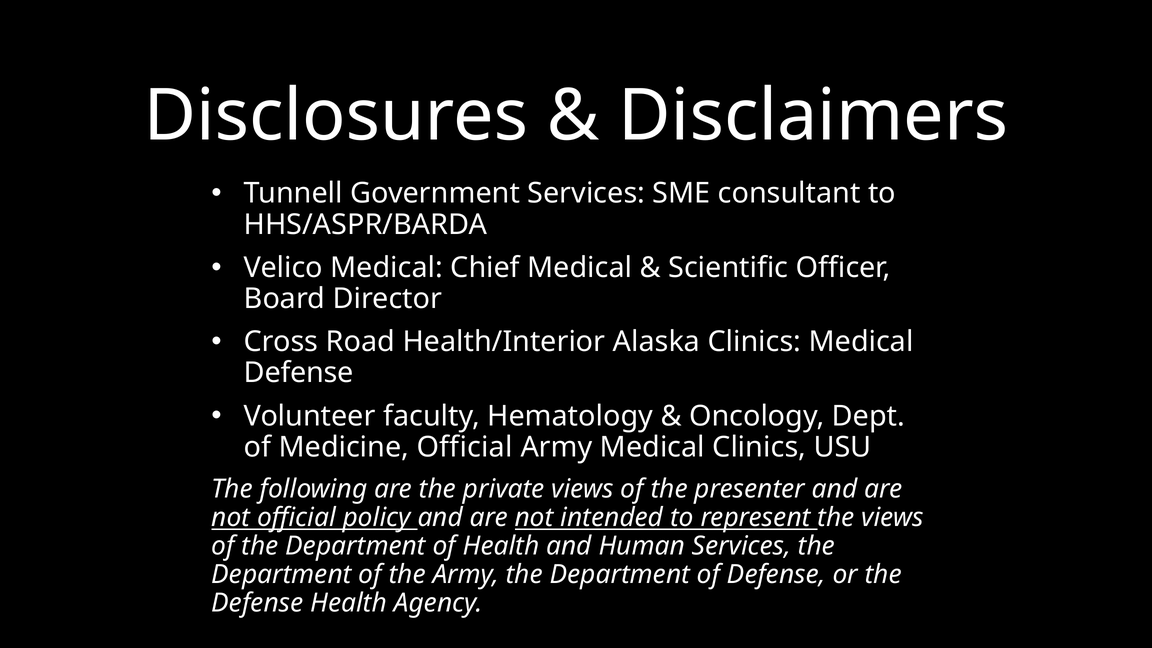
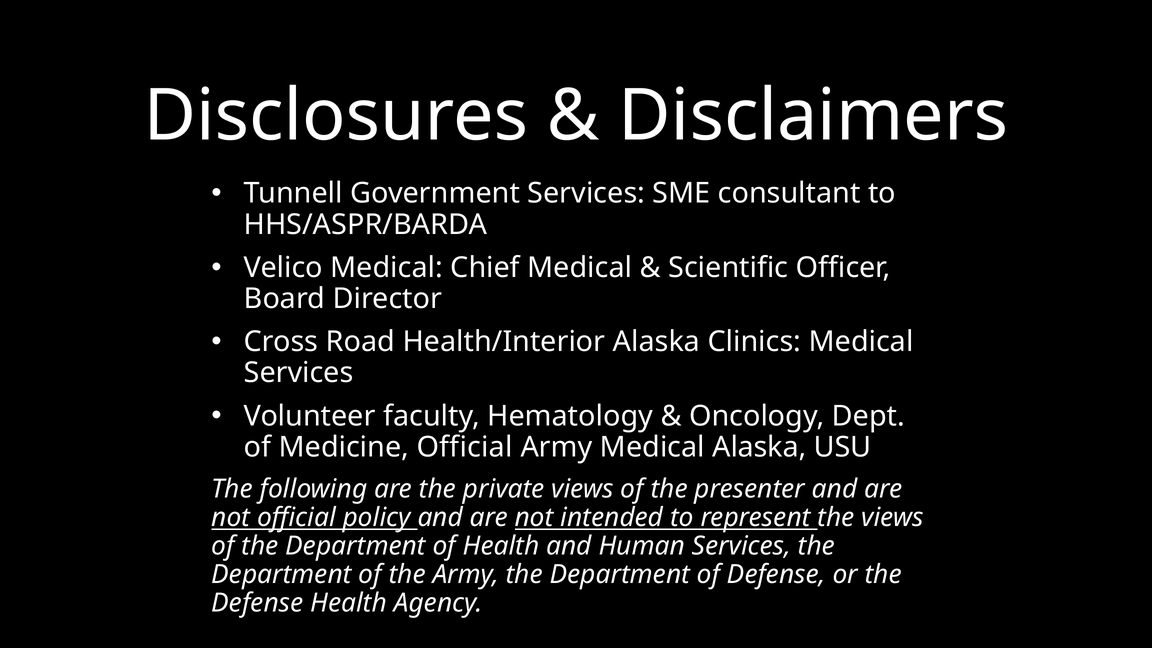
Defense at (299, 373): Defense -> Services
Medical Clinics: Clinics -> Alaska
